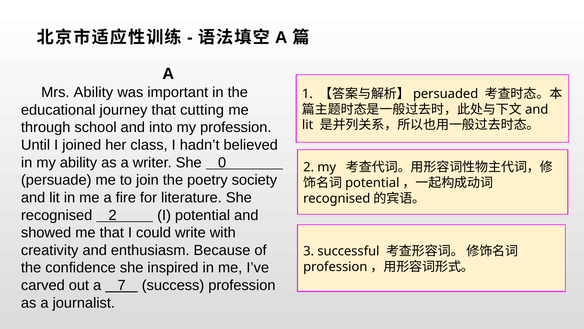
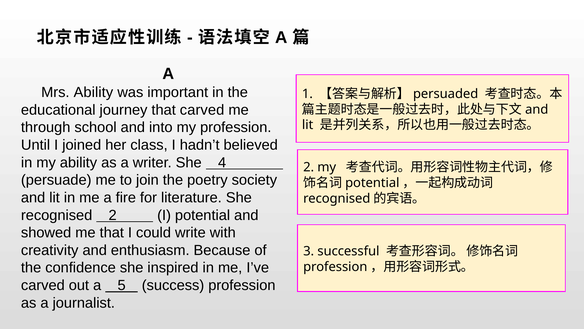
that cutting: cutting -> carved
0: 0 -> 4
7: 7 -> 5
